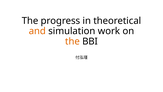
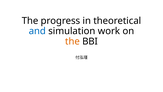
and colour: orange -> blue
